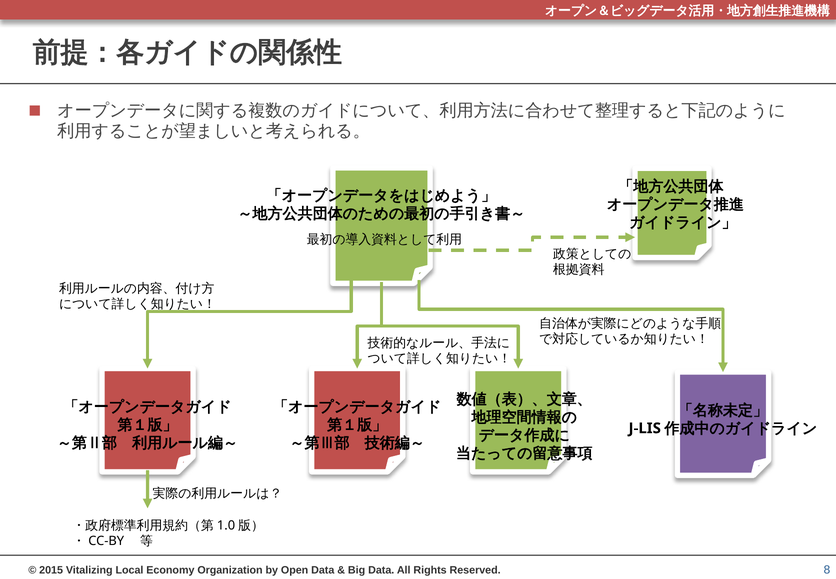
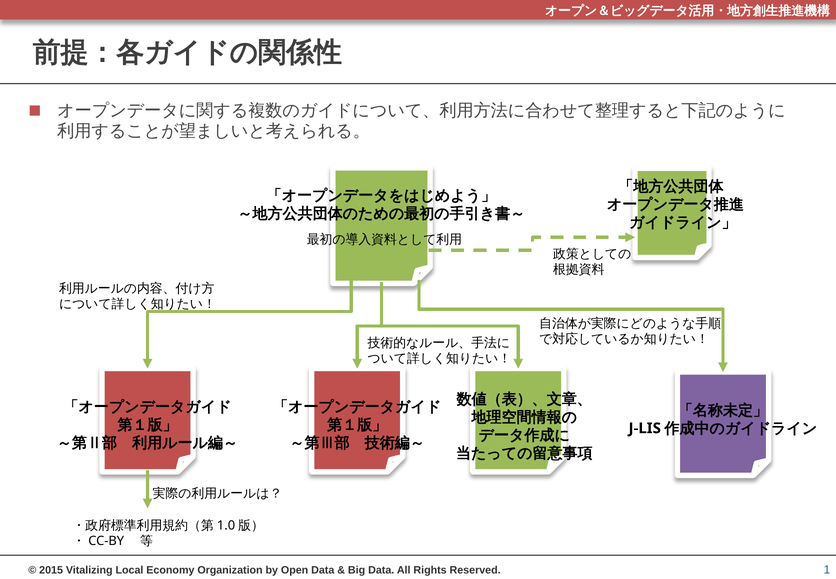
8: 8 -> 1
